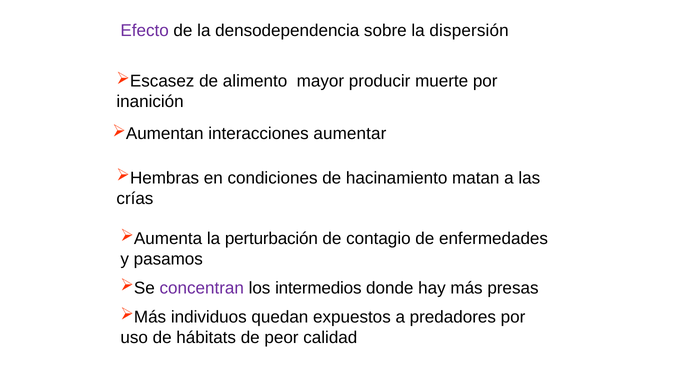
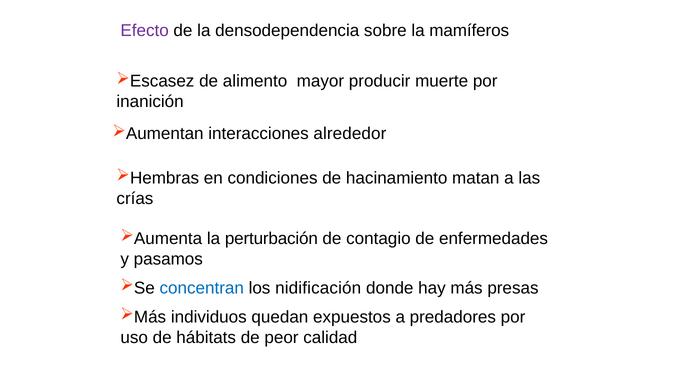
dispersión: dispersión -> mamíferos
aumentar: aumentar -> alrededor
concentran colour: purple -> blue
intermedios: intermedios -> nidificación
